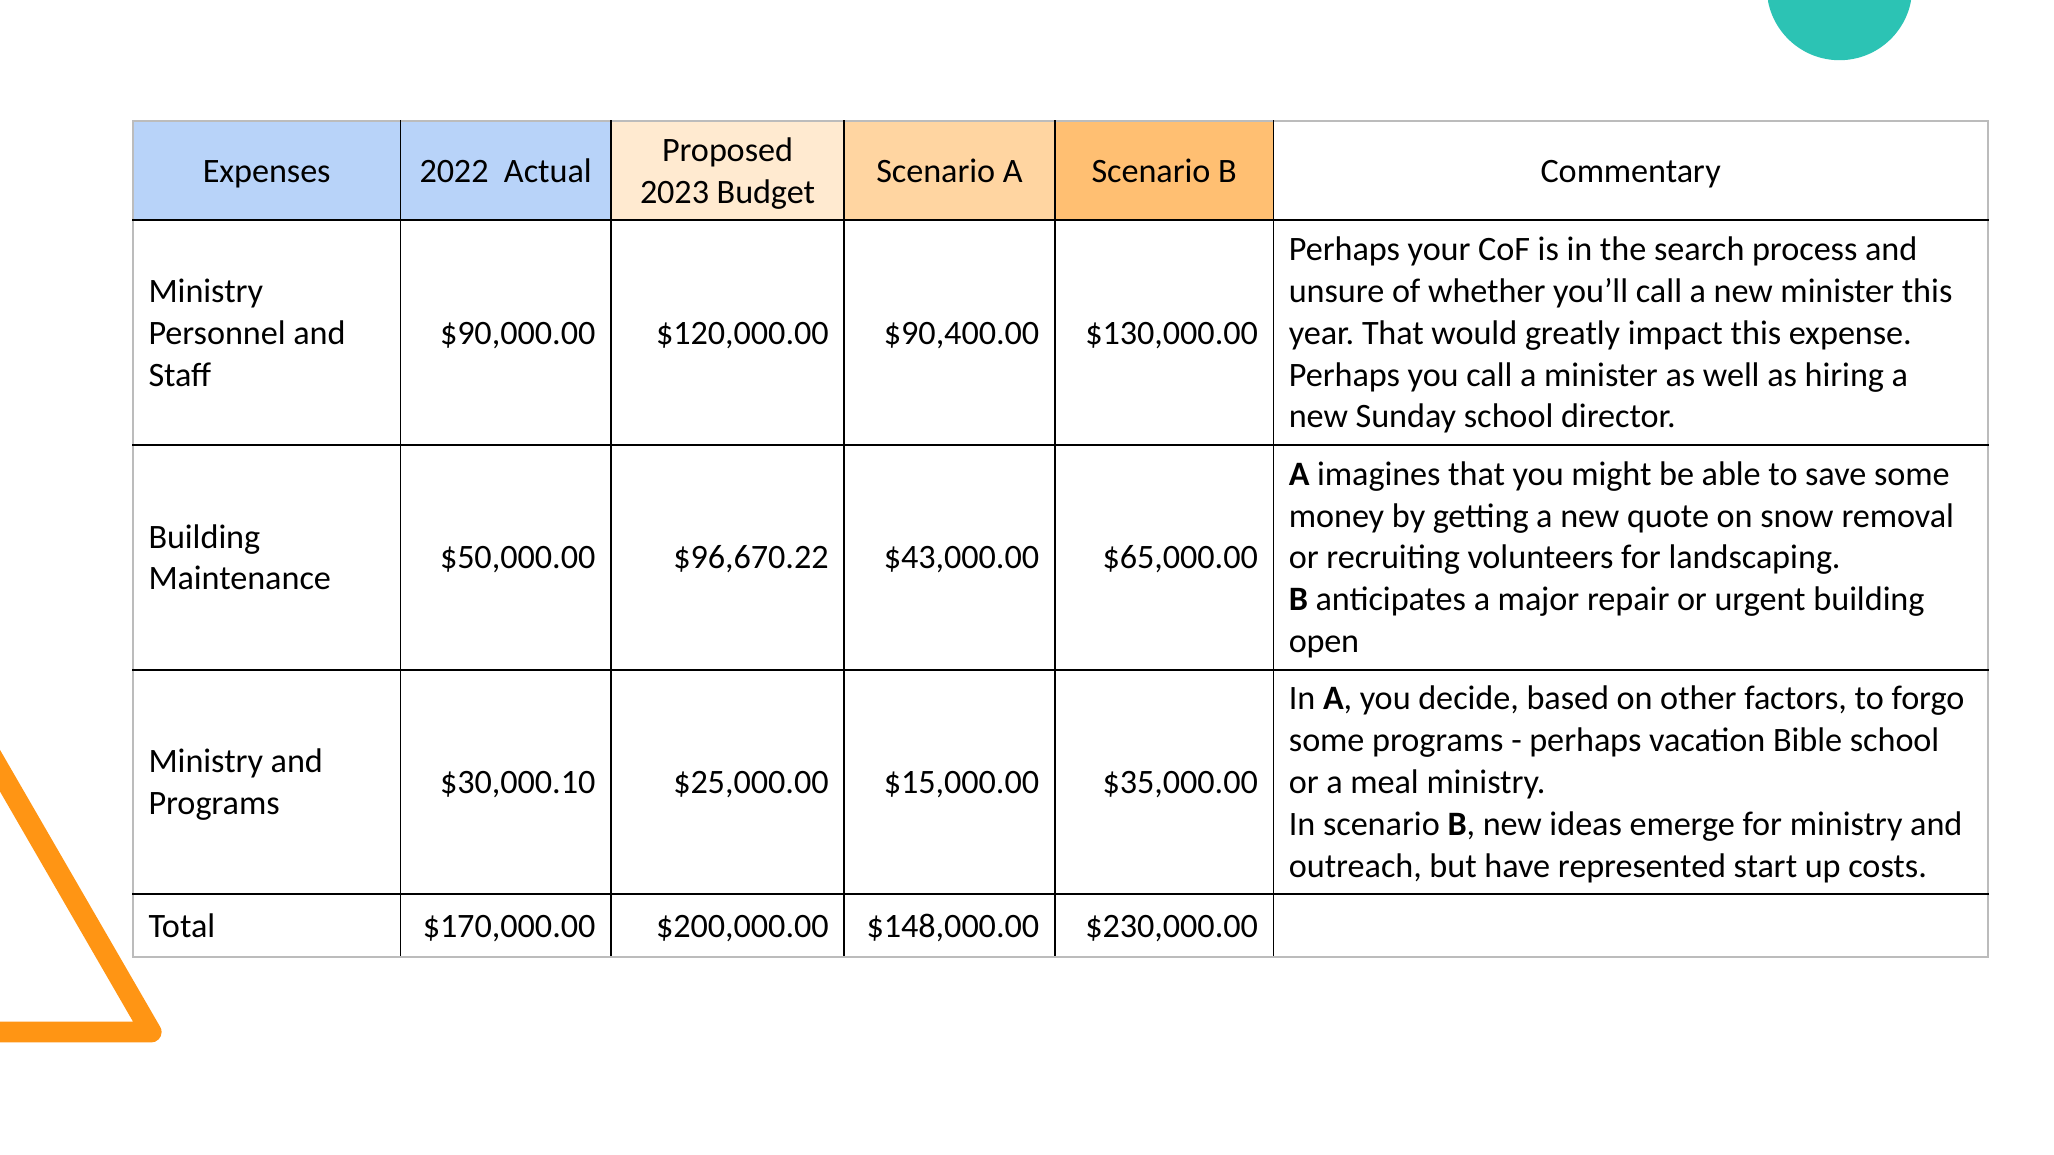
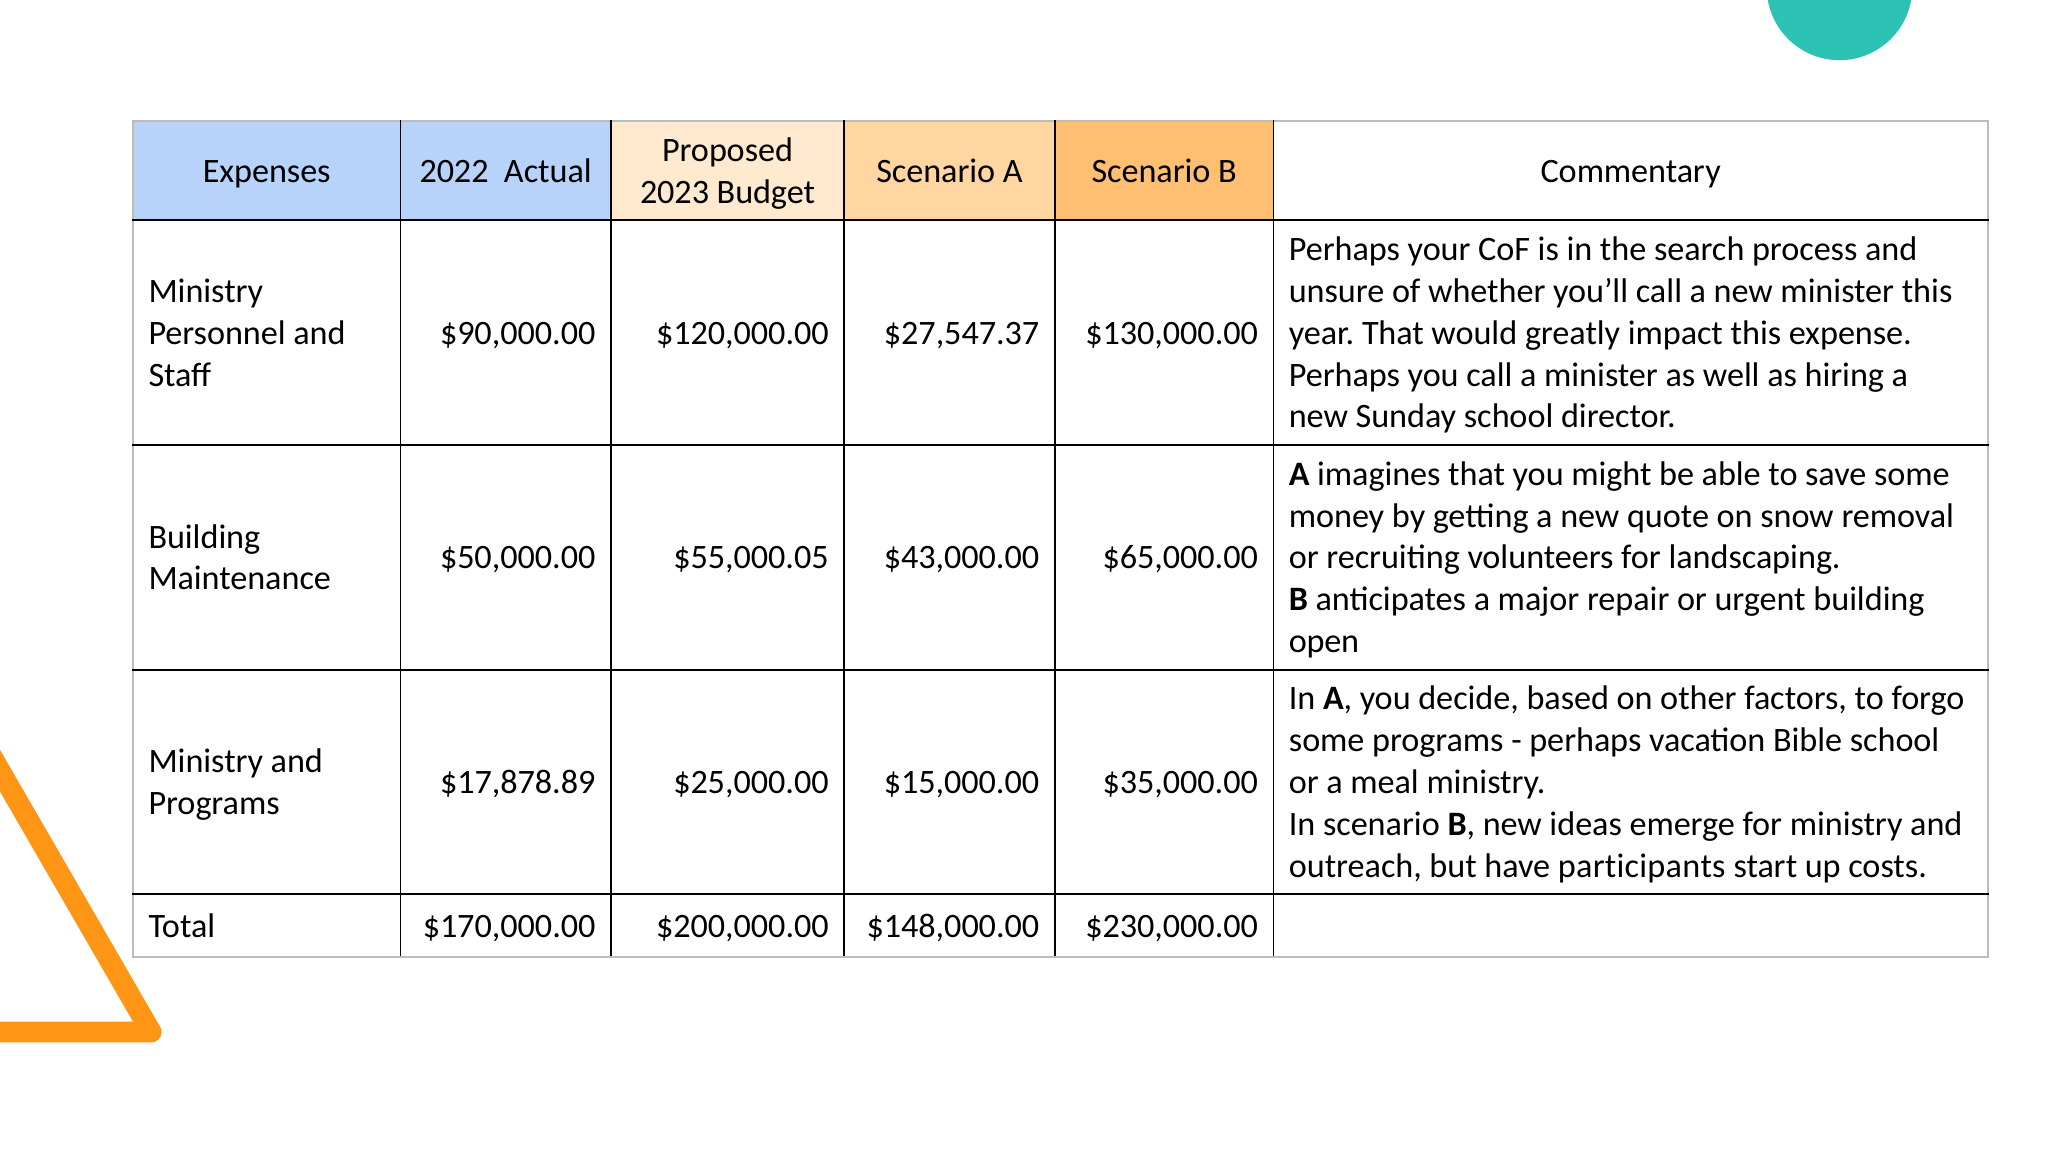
$90,400.00: $90,400.00 -> $27,547.37
$96,670.22: $96,670.22 -> $55,000.05
$30,000.10: $30,000.10 -> $17,878.89
represented: represented -> participants
